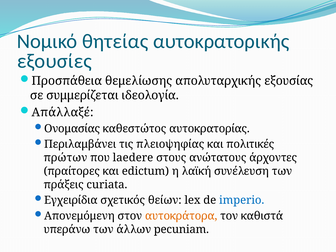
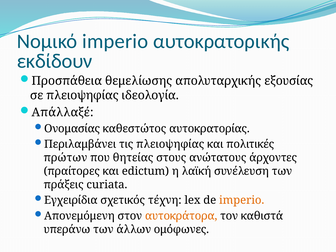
Νομικό θητείας: θητείας -> imperio
εξουσίες: εξουσίες -> εκδίδουν
σε συμμερίζεται: συμμερίζεται -> πλειοψηφίας
laedere: laedere -> θητείας
θείων: θείων -> τέχνη
imperio at (242, 200) colour: blue -> orange
pecuniam: pecuniam -> ομόφωνες
